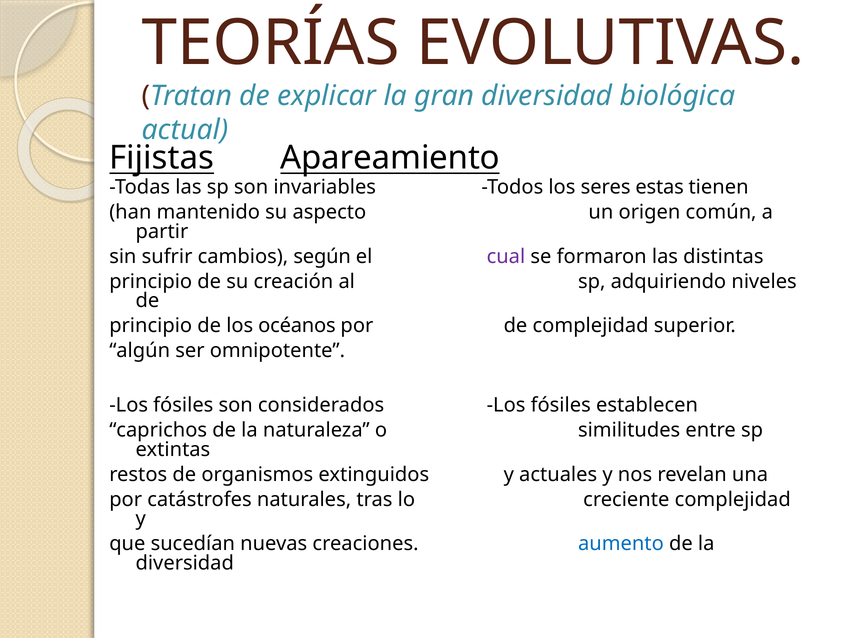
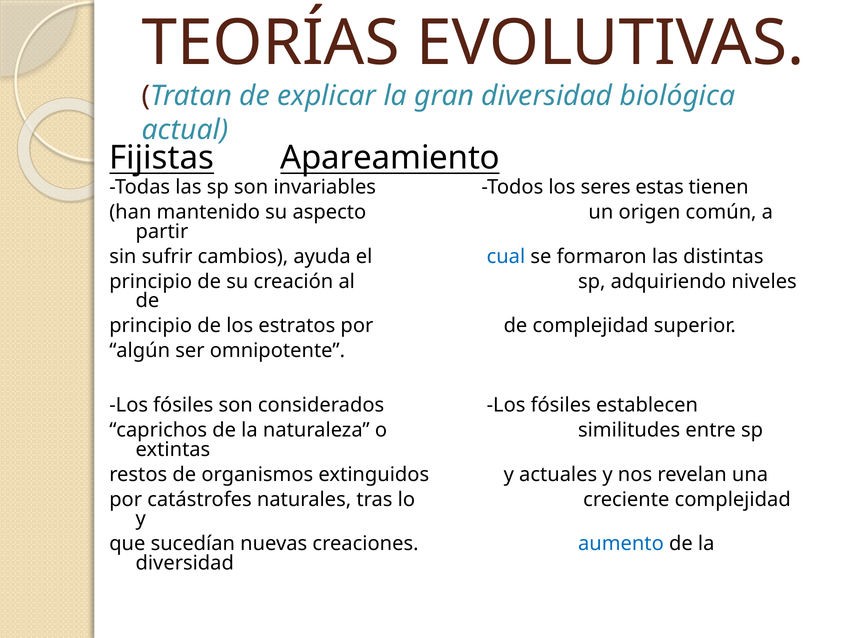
según: según -> ayuda
cual colour: purple -> blue
océanos: océanos -> estratos
